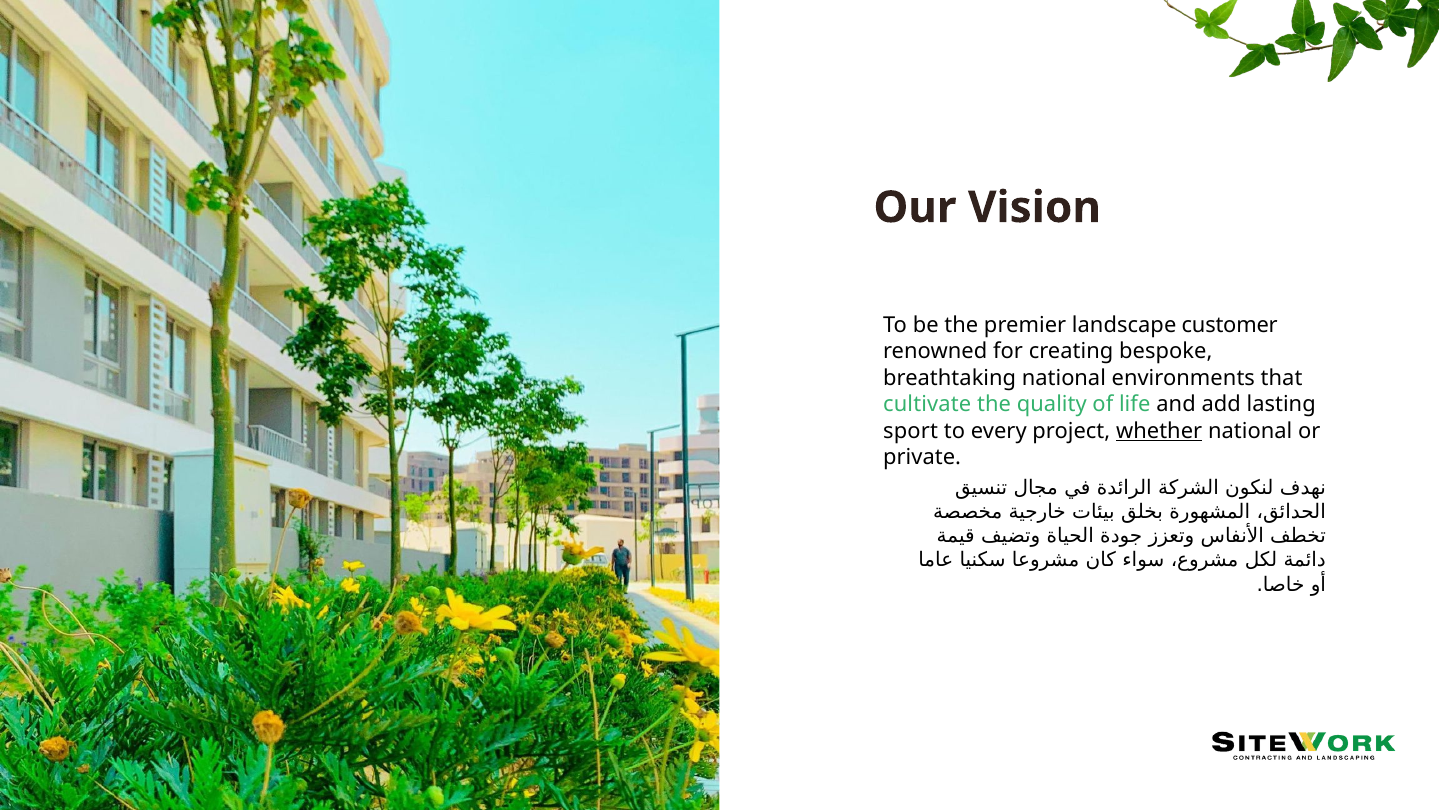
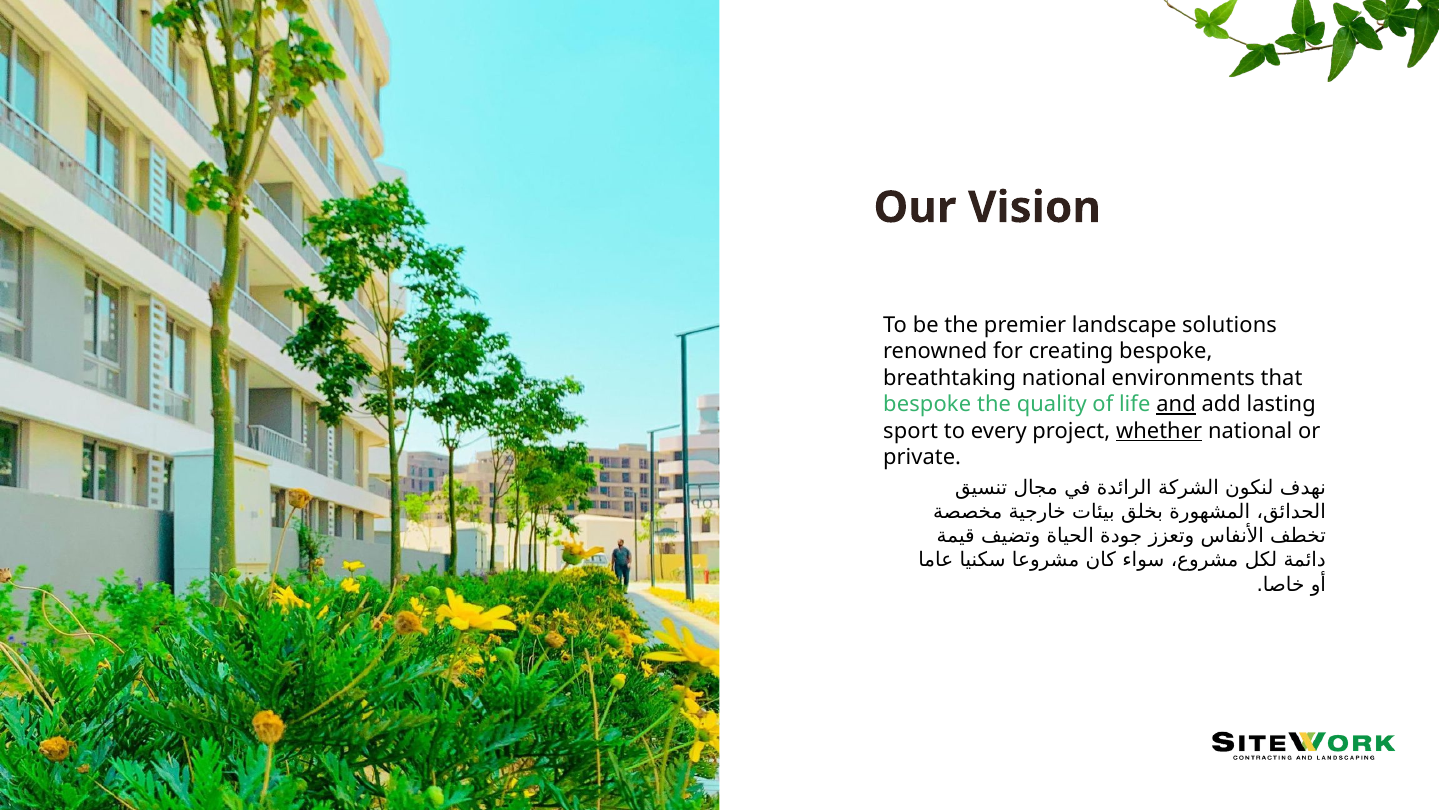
customer: customer -> solutions
cultivate at (927, 404): cultivate -> bespoke
and underline: none -> present
